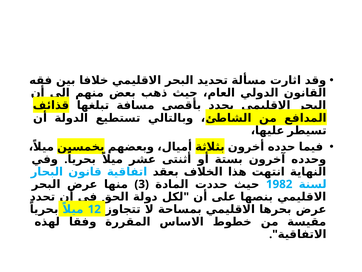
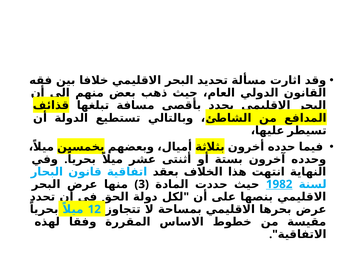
1982 underline: none -> present
